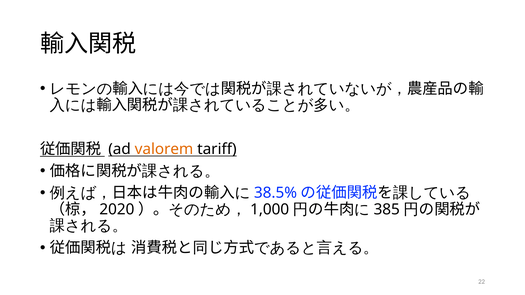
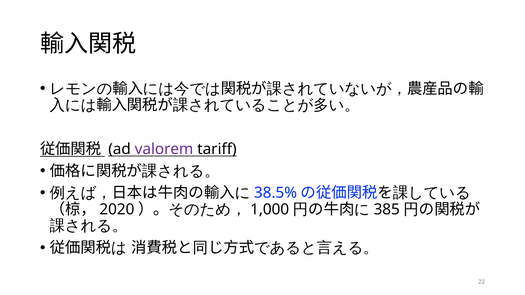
valorem colour: orange -> purple
